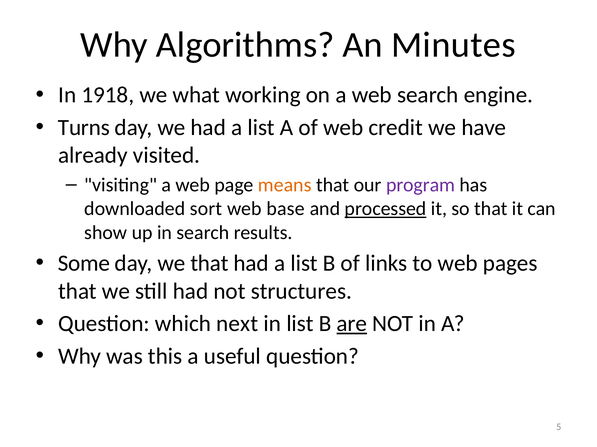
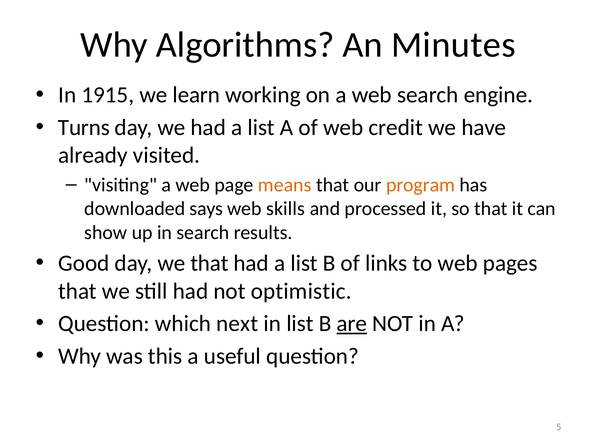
1918: 1918 -> 1915
what: what -> learn
program colour: purple -> orange
sort: sort -> says
base: base -> skills
processed underline: present -> none
Some: Some -> Good
structures: structures -> optimistic
